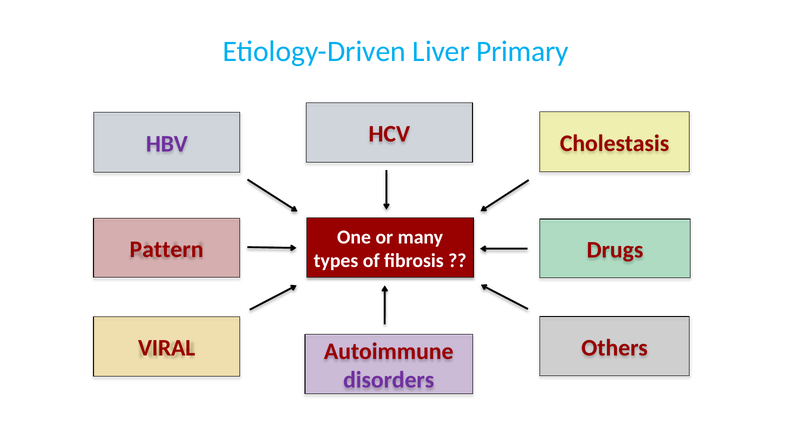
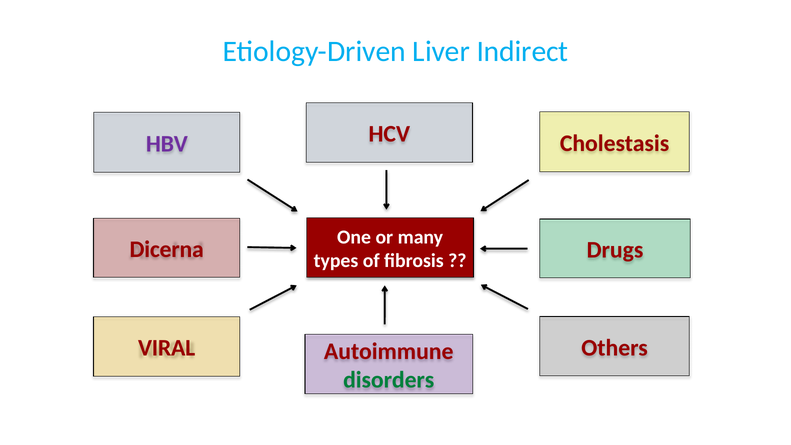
Primary: Primary -> Indirect
Pattern: Pattern -> Dicerna
disorders colour: purple -> green
